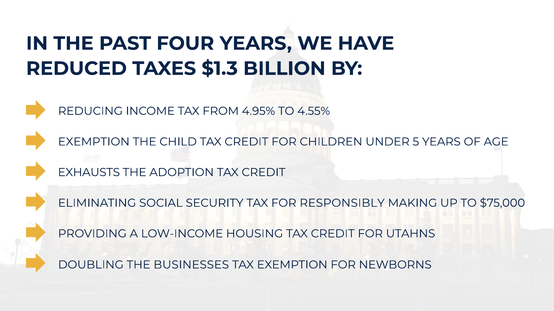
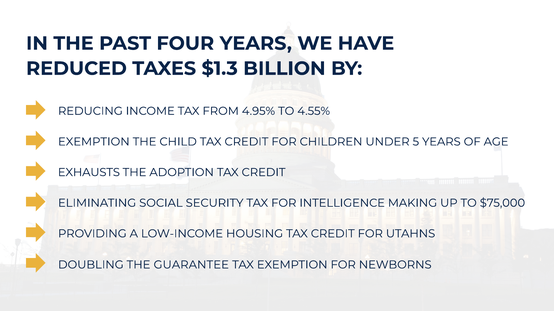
RESPONSIBLY: RESPONSIBLY -> INTELLIGENCE
BUSINESSES: BUSINESSES -> GUARANTEE
